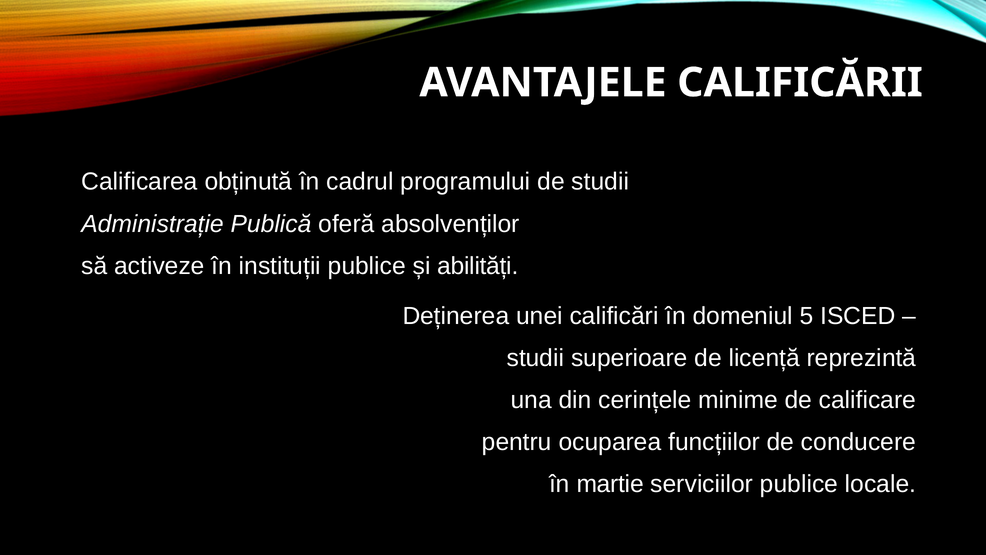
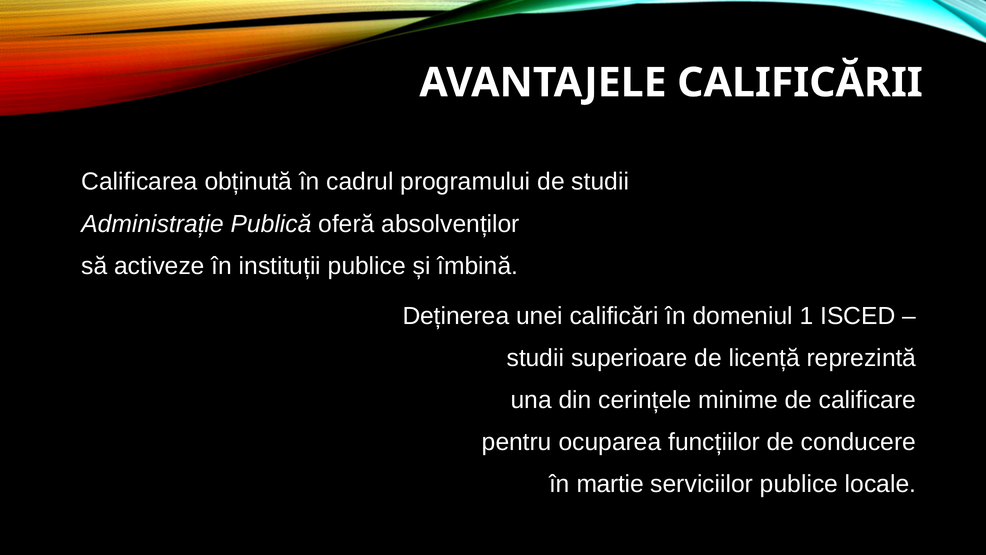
abilități: abilități -> îmbină
5: 5 -> 1
